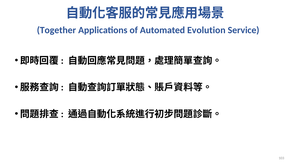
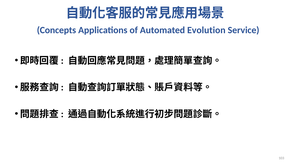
Together: Together -> Concepts
